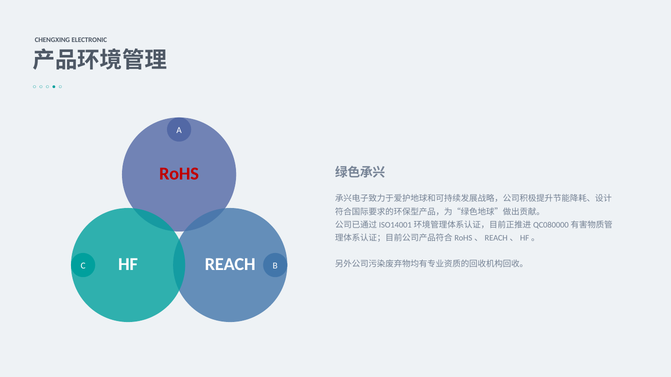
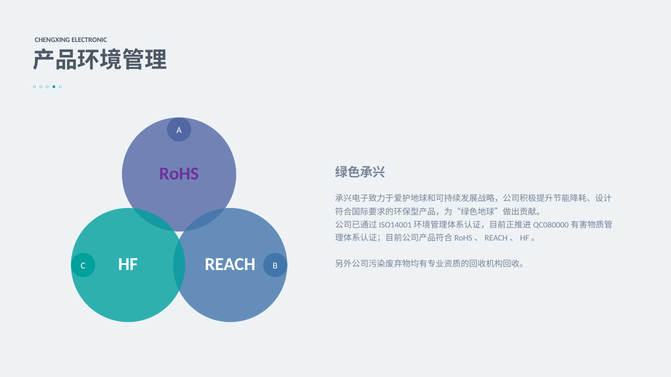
RoHS colour: red -> purple
